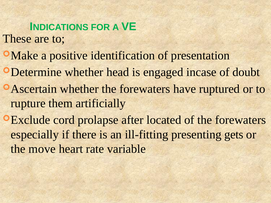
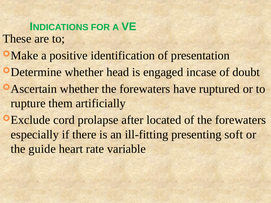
gets: gets -> soft
move: move -> guide
